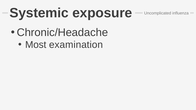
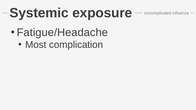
Chronic/Headache: Chronic/Headache -> Fatigue/Headache
examination: examination -> complication
